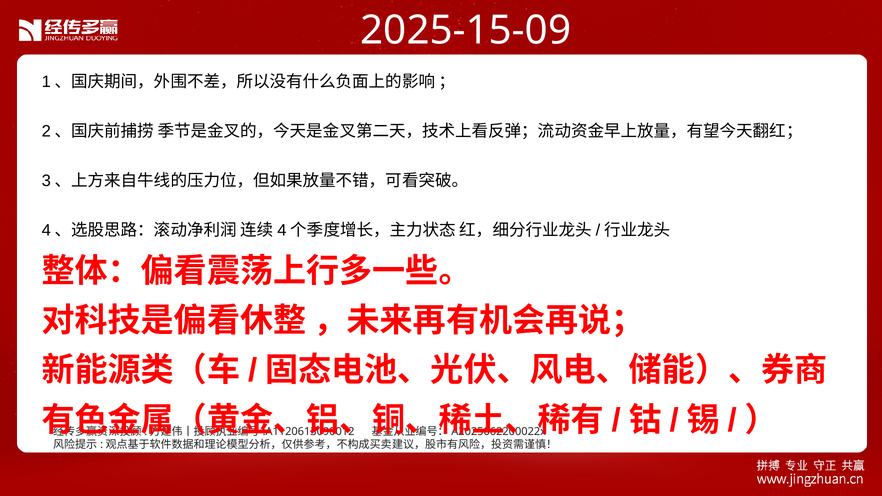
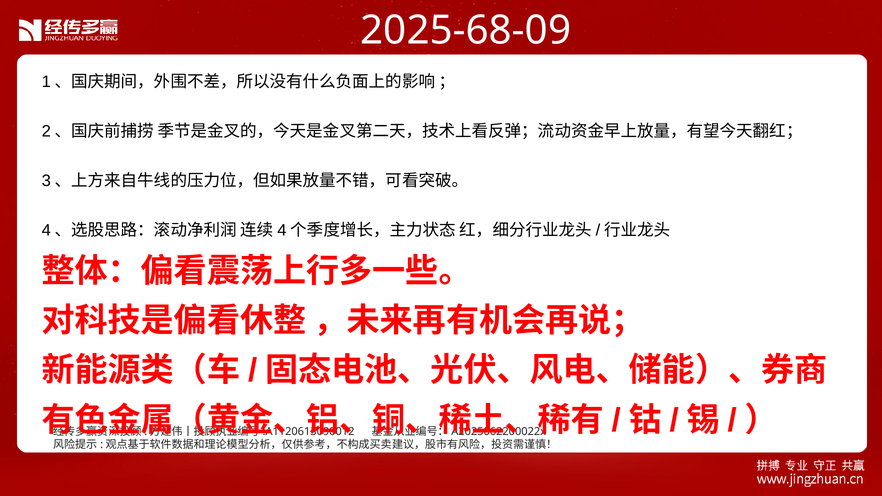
2025-15-09: 2025-15-09 -> 2025-68-09
